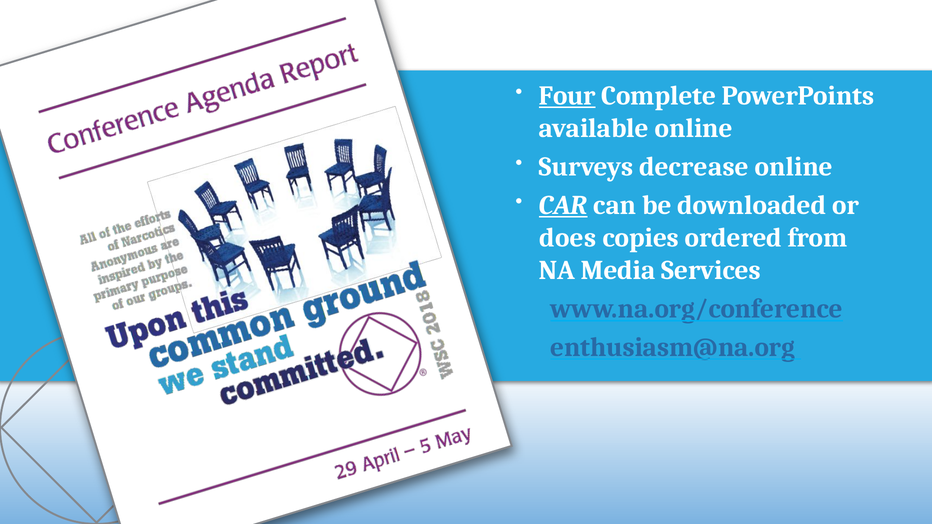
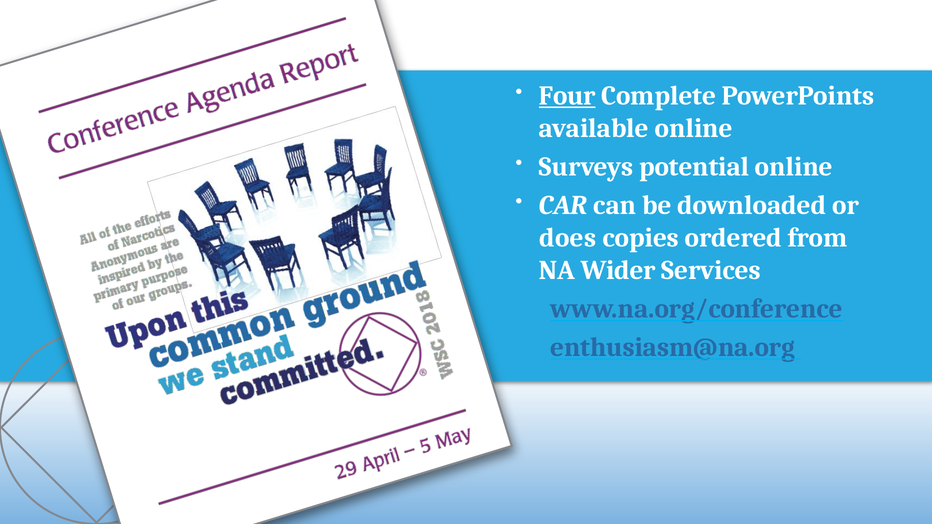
decrease: decrease -> potential
CAR underline: present -> none
Media: Media -> Wider
